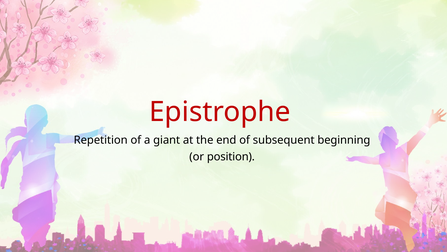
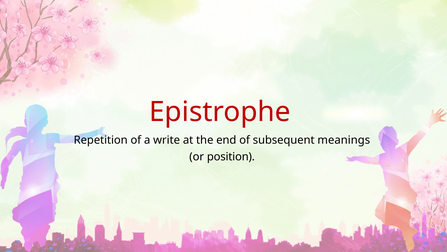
giant: giant -> write
beginning: beginning -> meanings
